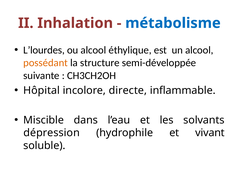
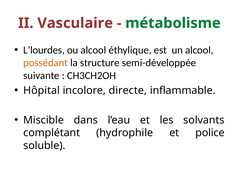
Inhalation: Inhalation -> Vasculaire
métabolisme colour: blue -> green
dépression: dépression -> complétant
vivant: vivant -> police
